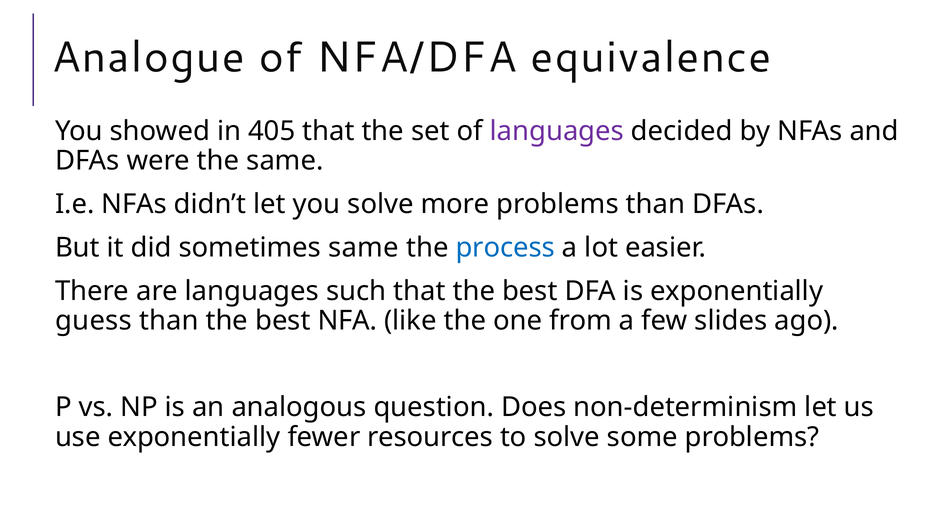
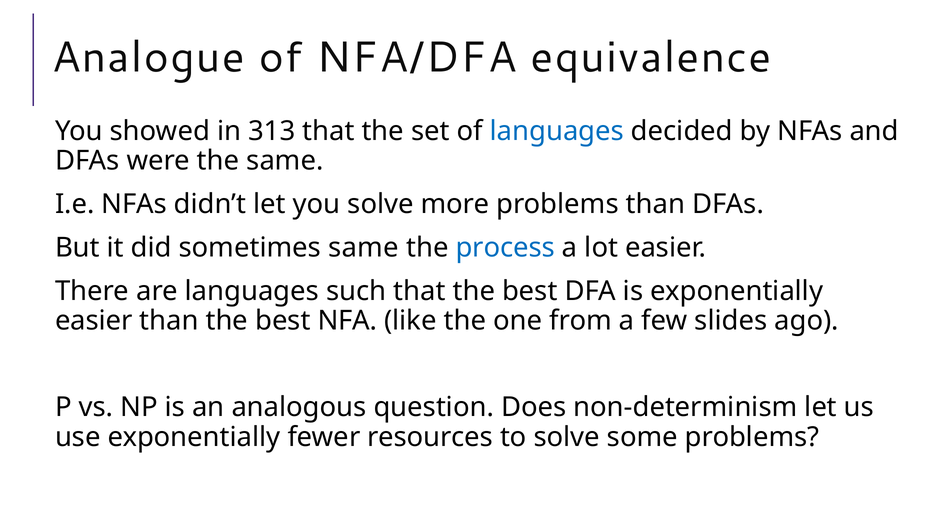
405: 405 -> 313
languages at (557, 131) colour: purple -> blue
guess at (93, 321): guess -> easier
